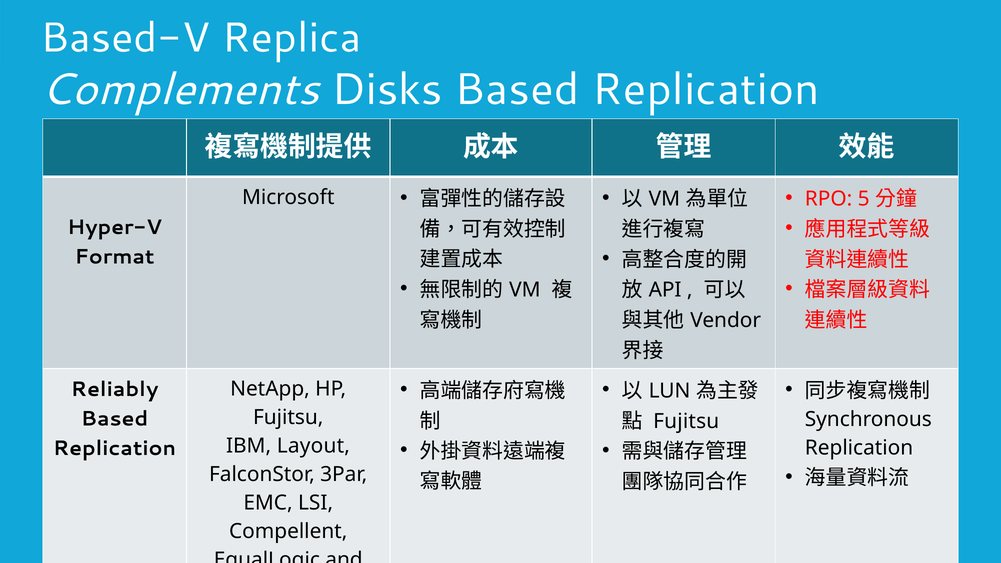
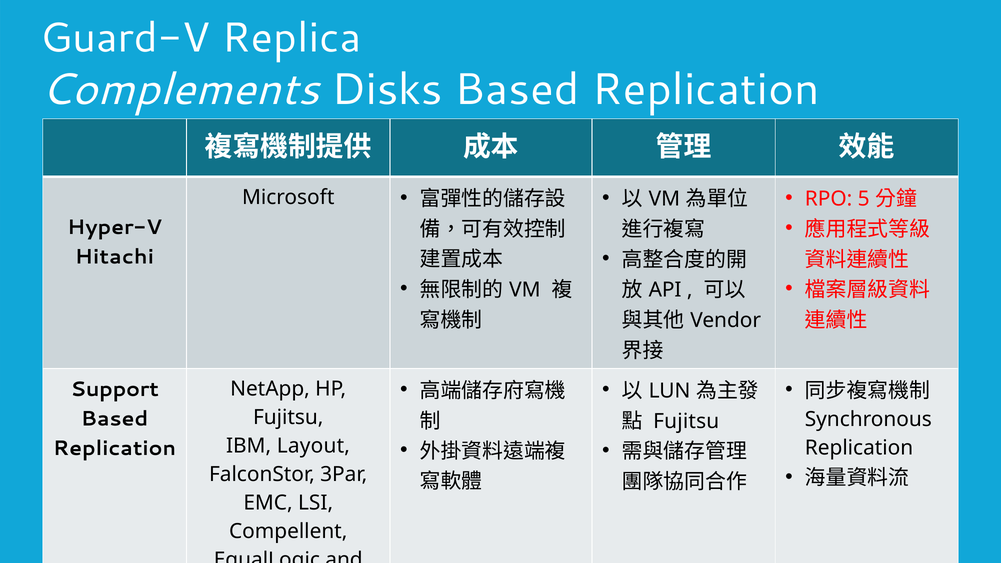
Based-V: Based-V -> Guard-V
Format: Format -> Hitachi
Reliably: Reliably -> Support
